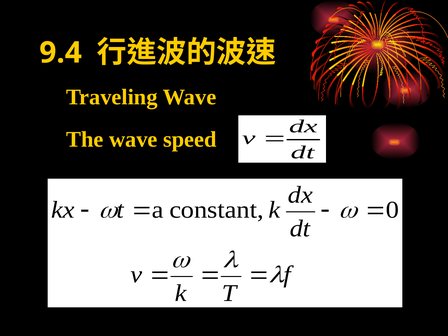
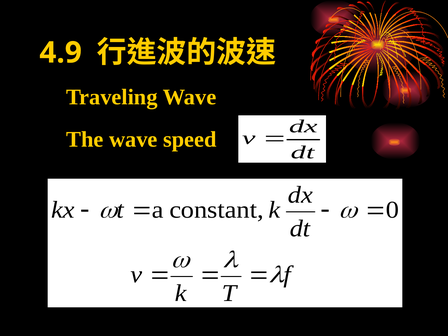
9.4: 9.4 -> 4.9
